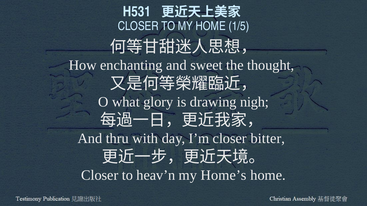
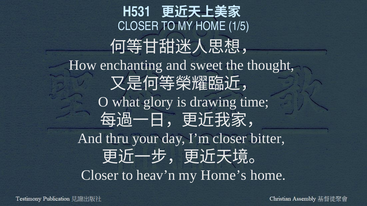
nigh: nigh -> time
with: with -> your
